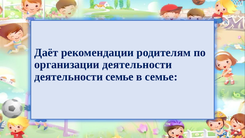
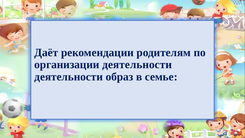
деятельности семье: семье -> образ
